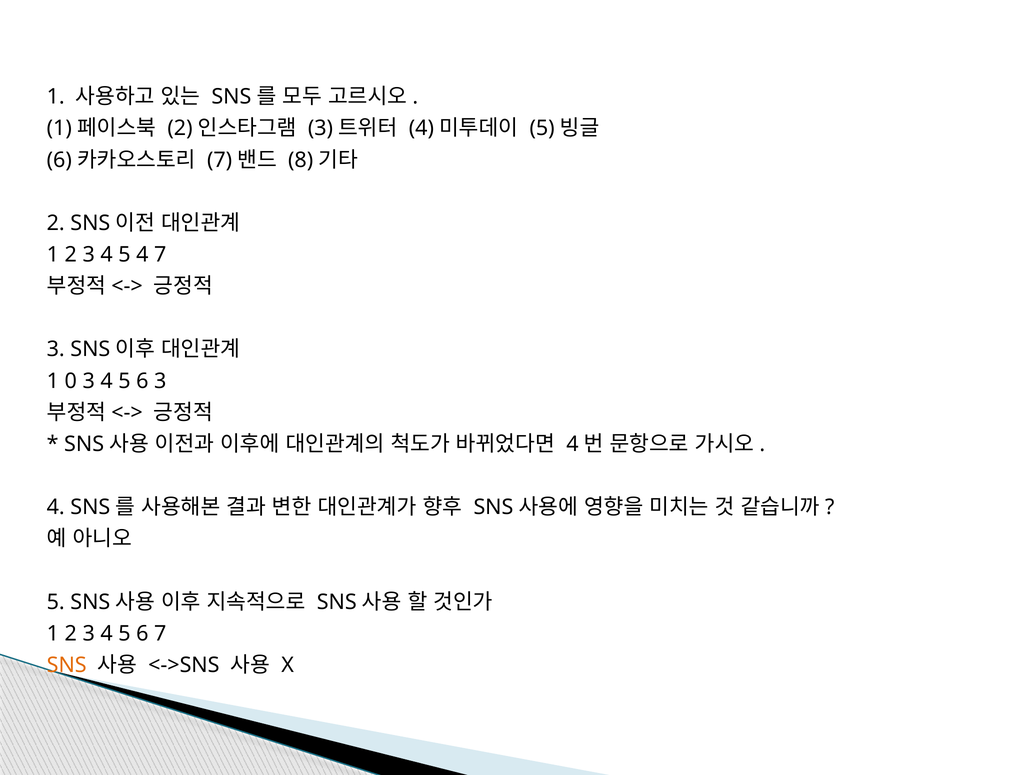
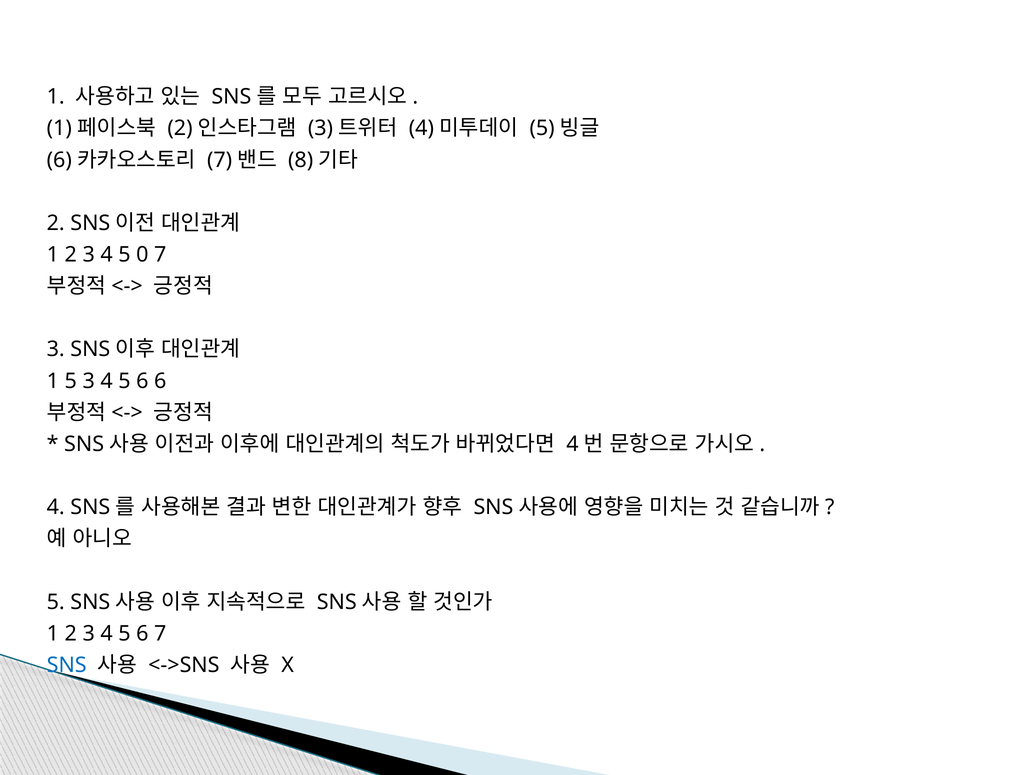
5 4: 4 -> 0
1 0: 0 -> 5
6 3: 3 -> 6
SNS colour: orange -> blue
